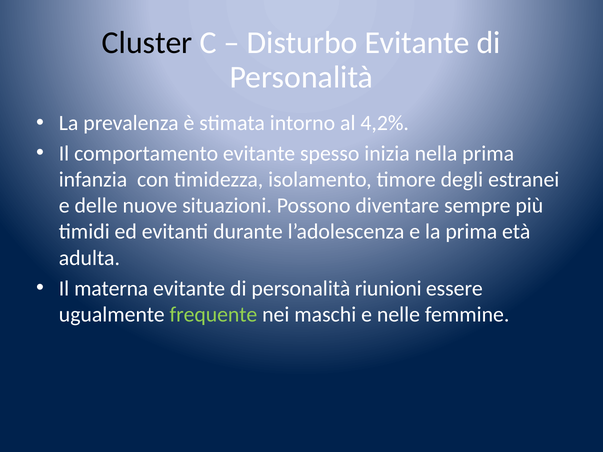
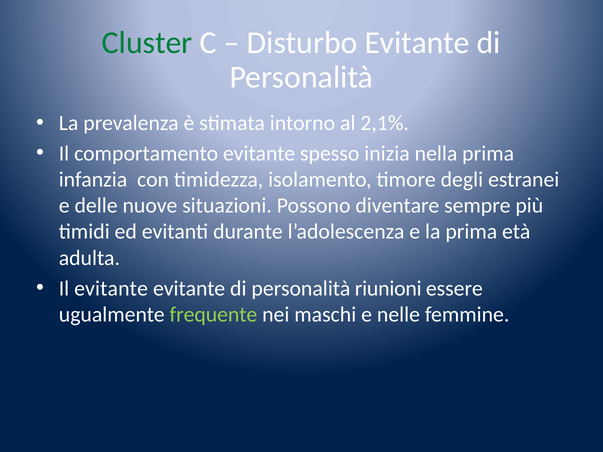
Cluster colour: black -> green
4,2%: 4,2% -> 2,1%
Il materna: materna -> evitante
